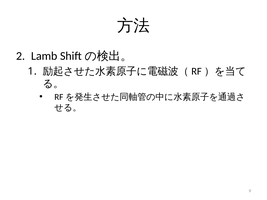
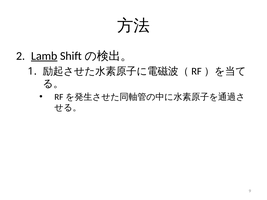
Lamb underline: none -> present
